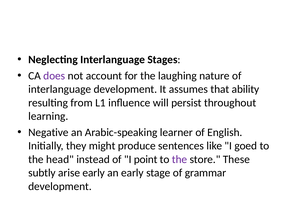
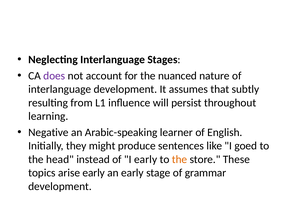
laughing: laughing -> nuanced
ability: ability -> subtly
I point: point -> early
the at (180, 160) colour: purple -> orange
subtly: subtly -> topics
